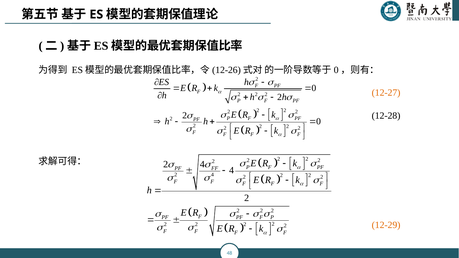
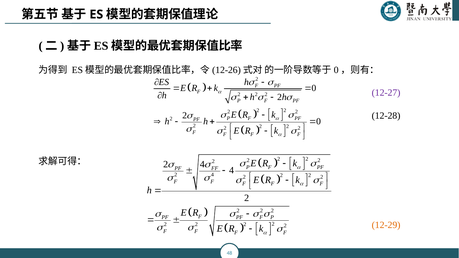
12-27 colour: orange -> purple
